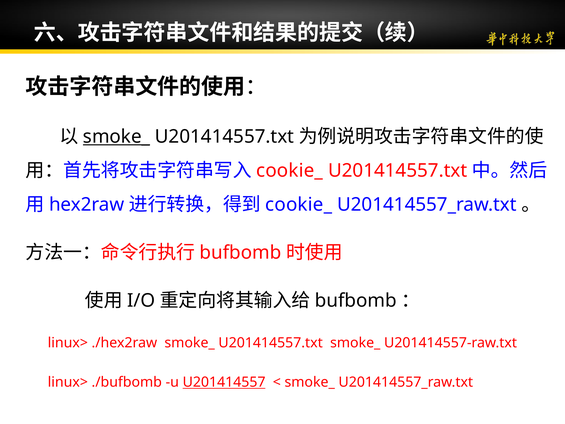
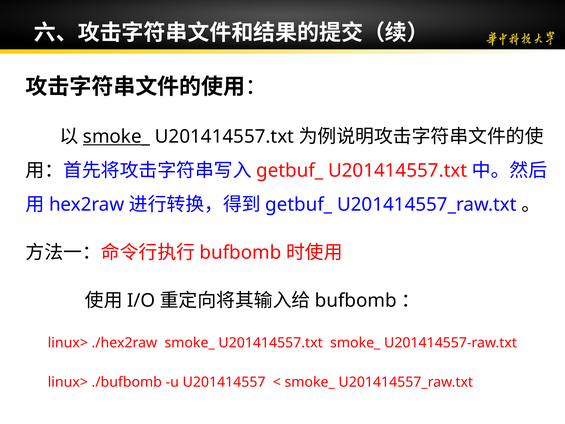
cookie_ at (290, 170): cookie_ -> getbuf_
cookie_ at (299, 204): cookie_ -> getbuf_
U201414557 underline: present -> none
